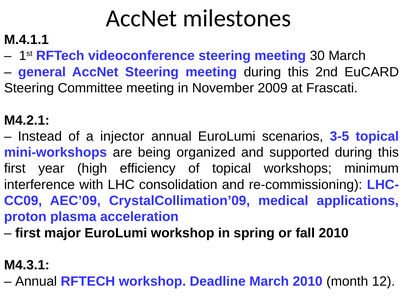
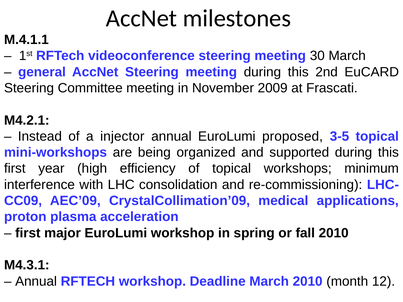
scenarios: scenarios -> proposed
